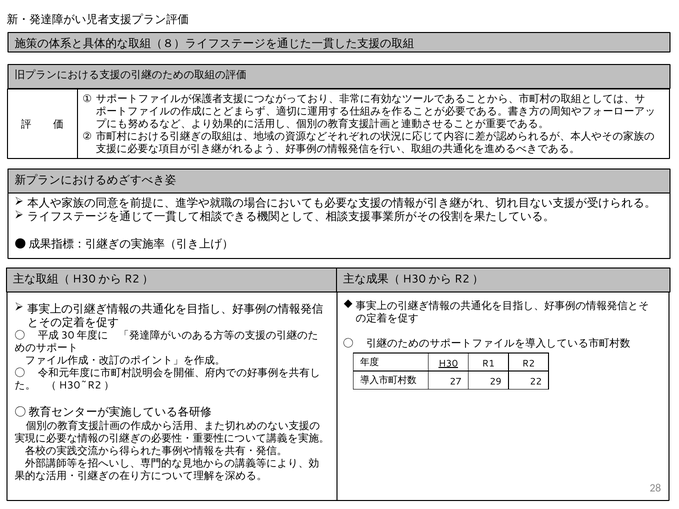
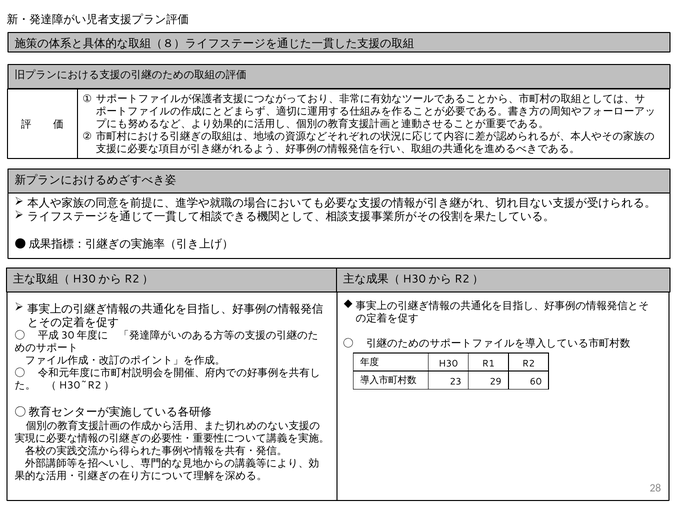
H30 underline: present -> none
27: 27 -> 23
22: 22 -> 60
